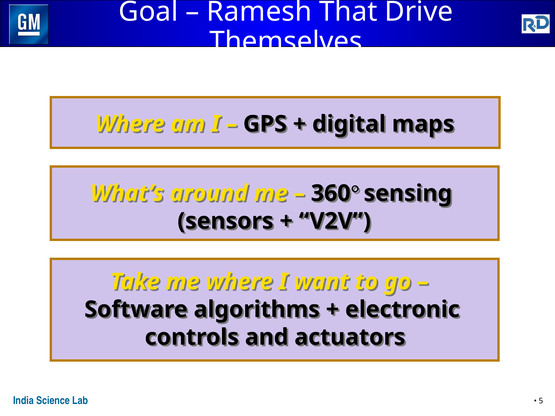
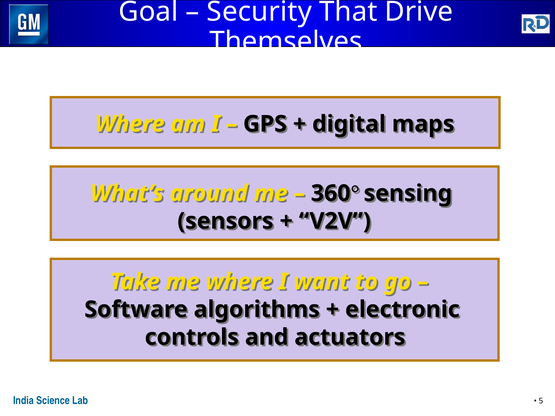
Ramesh: Ramesh -> Security
